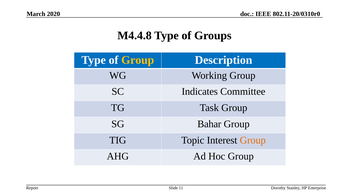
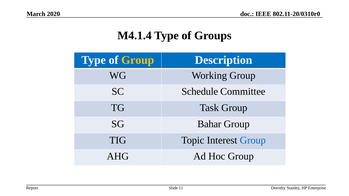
M4.4.8: M4.4.8 -> M4.1.4
Indicates: Indicates -> Schedule
Group at (253, 140) colour: orange -> blue
